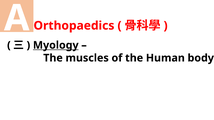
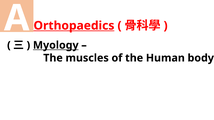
Orthopaedics underline: none -> present
